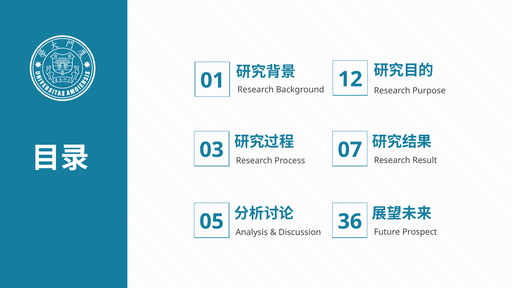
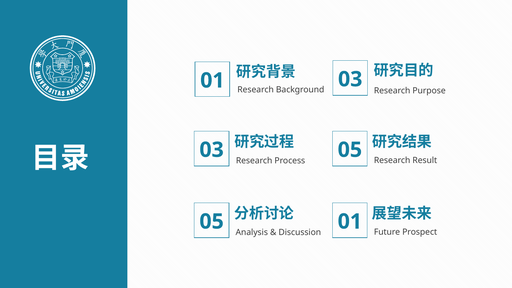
01 12: 12 -> 03
03 07: 07 -> 05
05 36: 36 -> 01
